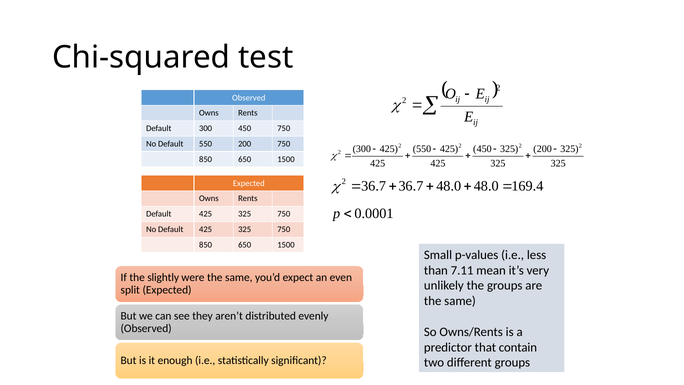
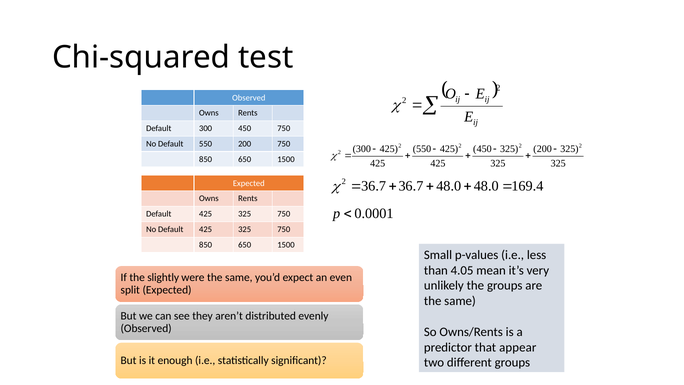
7.11: 7.11 -> 4.05
contain: contain -> appear
